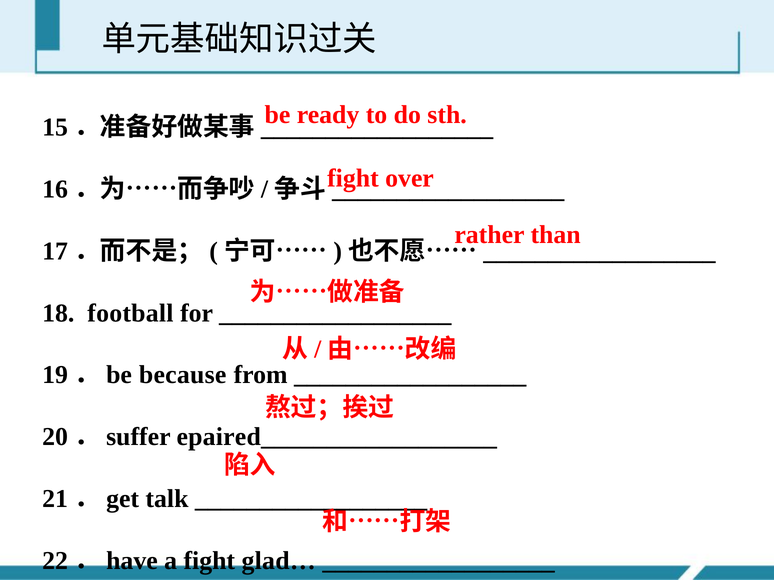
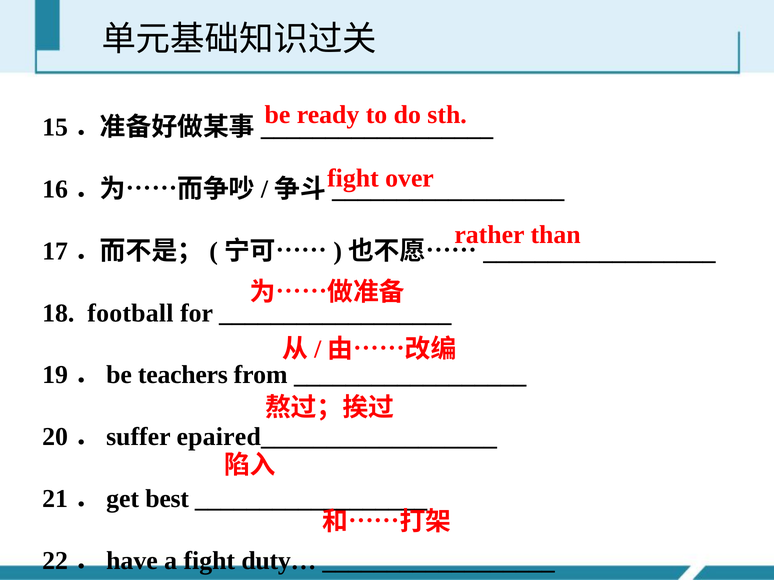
because: because -> teachers
talk: talk -> best
glad…: glad… -> duty…
